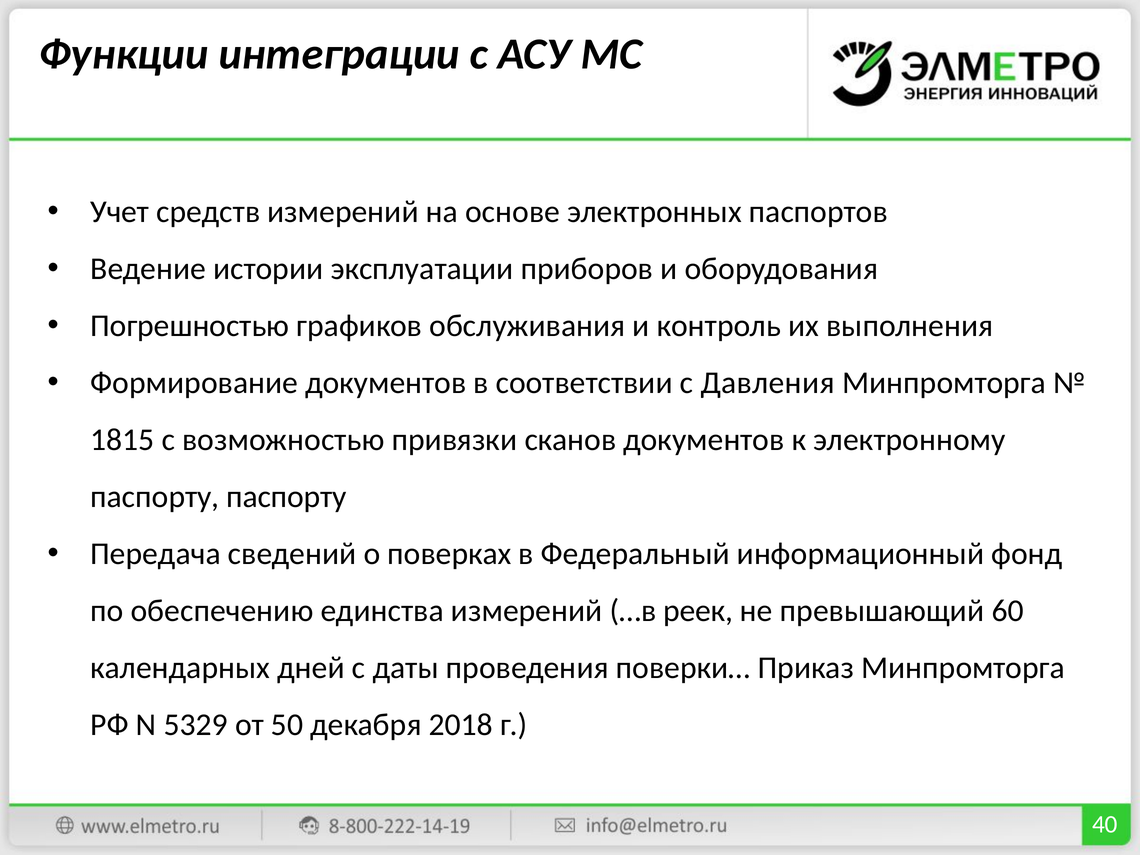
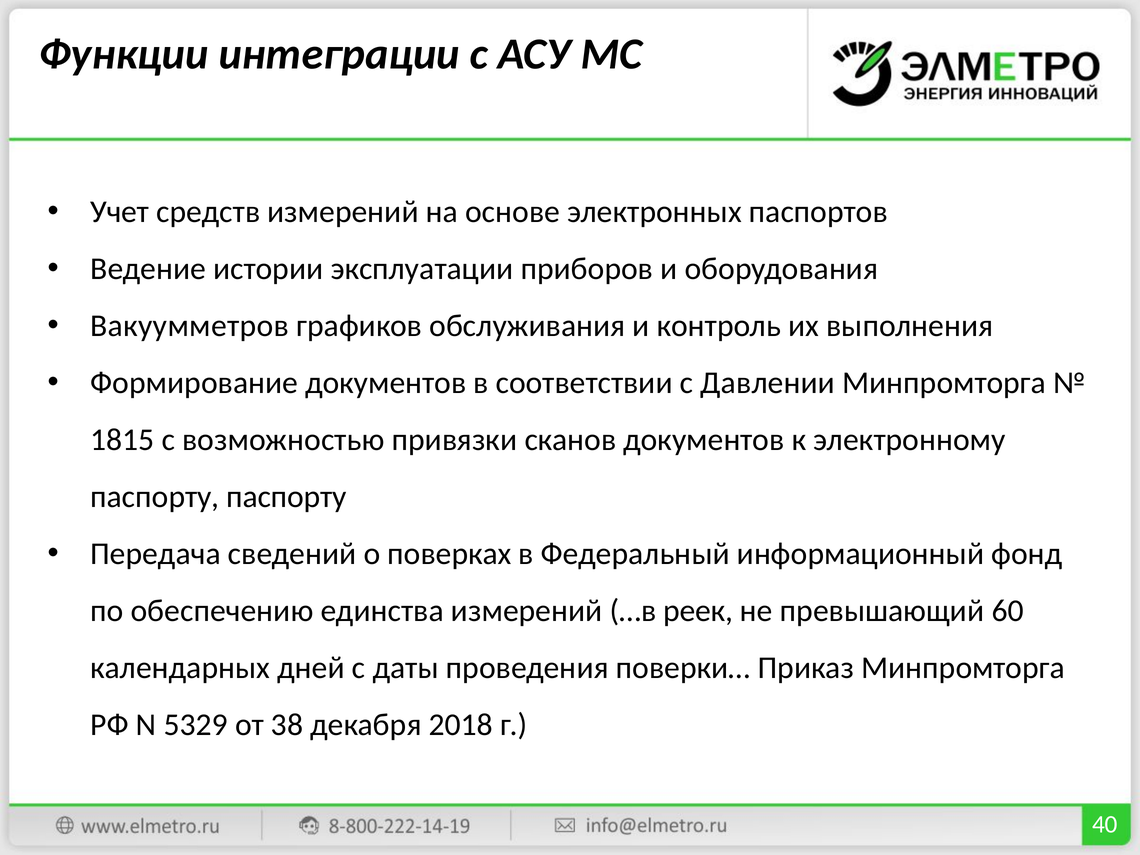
Погрешностью: Погрешностью -> Вакуумметров
Давления: Давления -> Давлении
50: 50 -> 38
